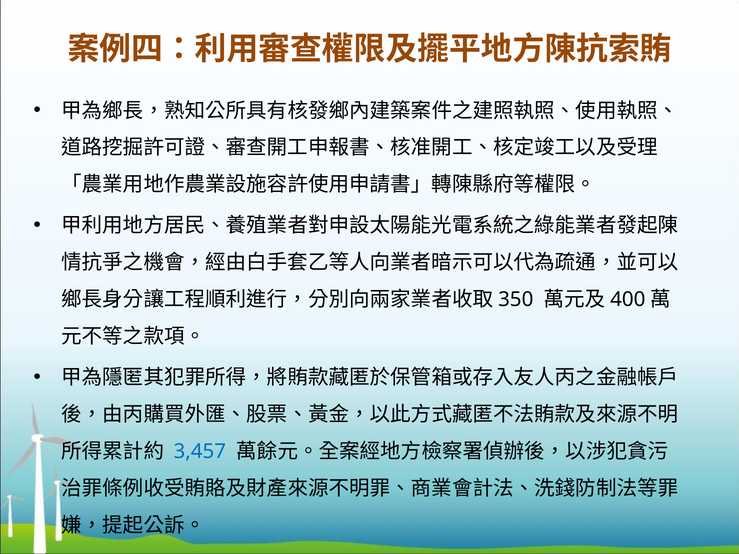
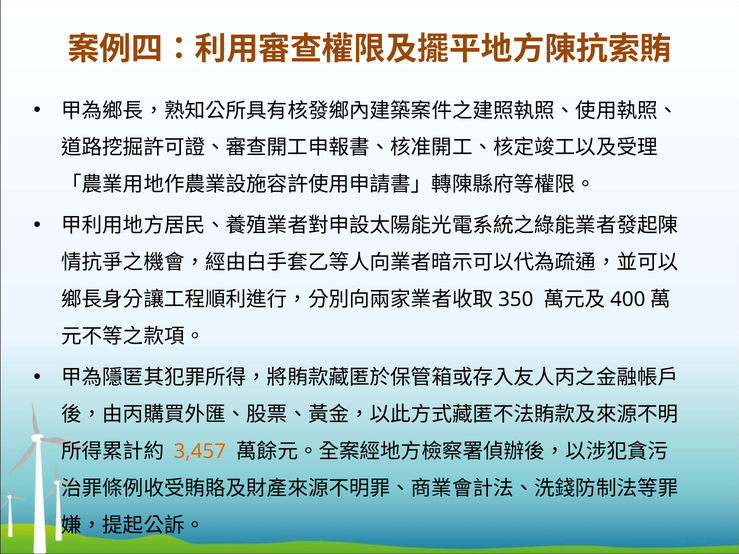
3,457 colour: blue -> orange
